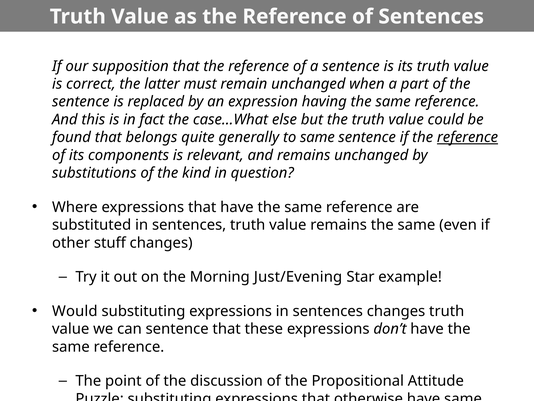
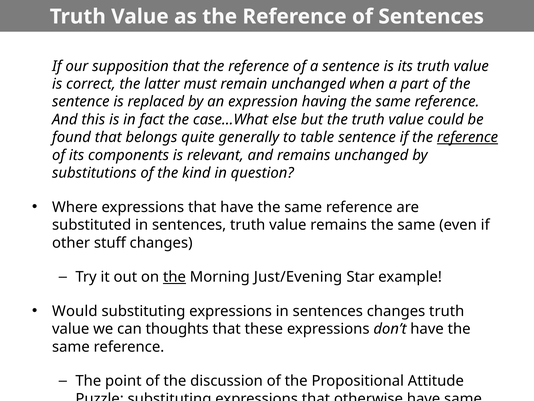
to same: same -> table
the at (174, 277) underline: none -> present
can sentence: sentence -> thoughts
